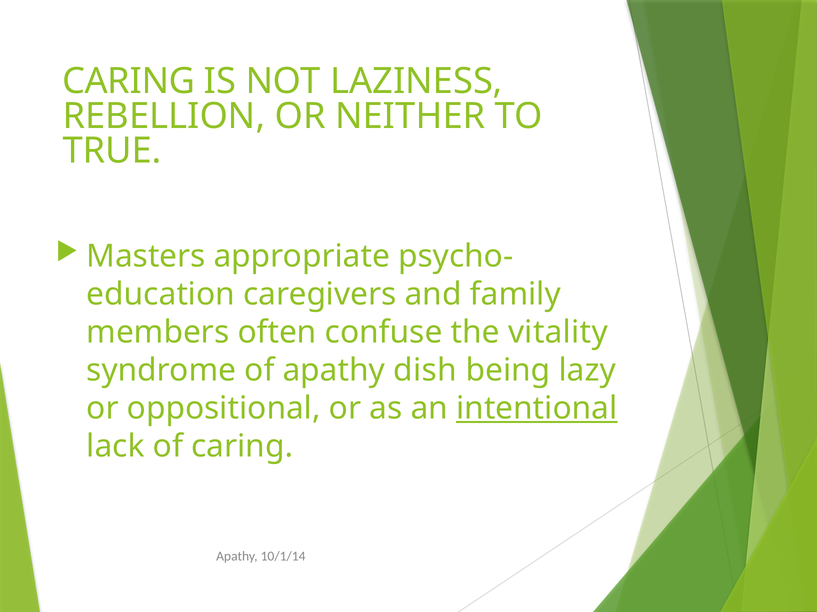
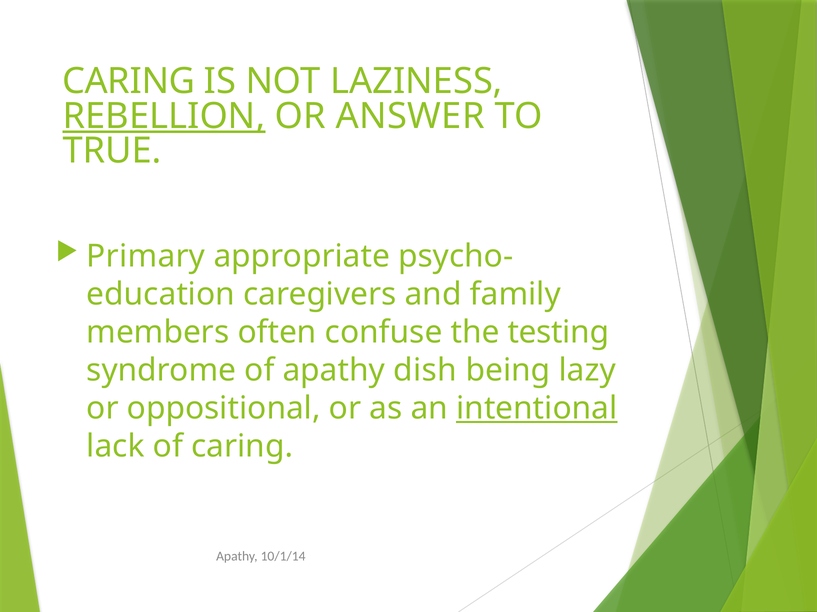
REBELLION underline: none -> present
NEITHER: NEITHER -> ANSWER
Masters: Masters -> Primary
vitality: vitality -> testing
